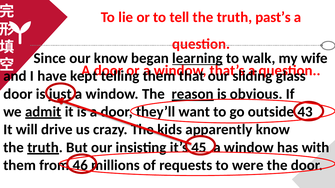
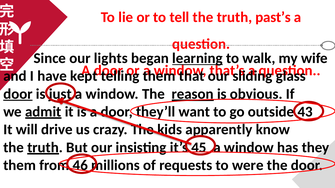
our know: know -> lights
door at (18, 94) underline: none -> present
with: with -> they
